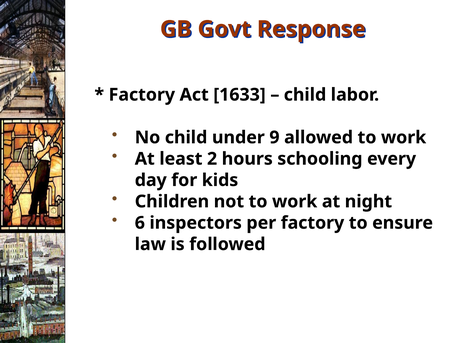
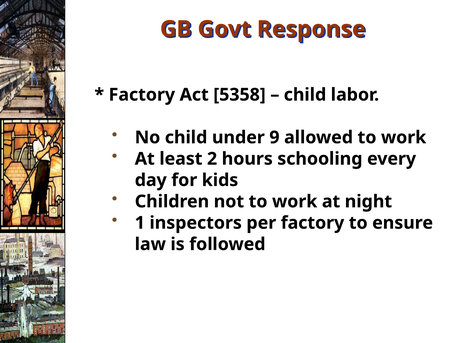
1633: 1633 -> 5358
6: 6 -> 1
